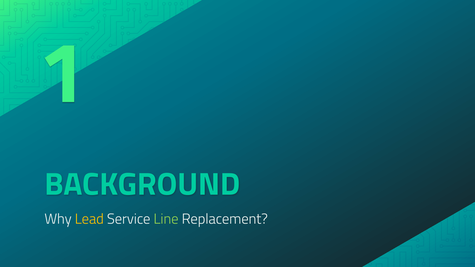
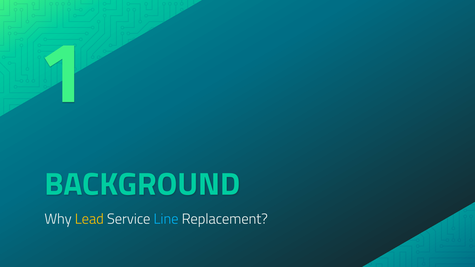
Line colour: light green -> light blue
